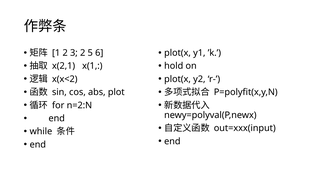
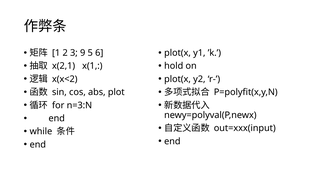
3 2: 2 -> 9
n=2:N: n=2:N -> n=3:N
